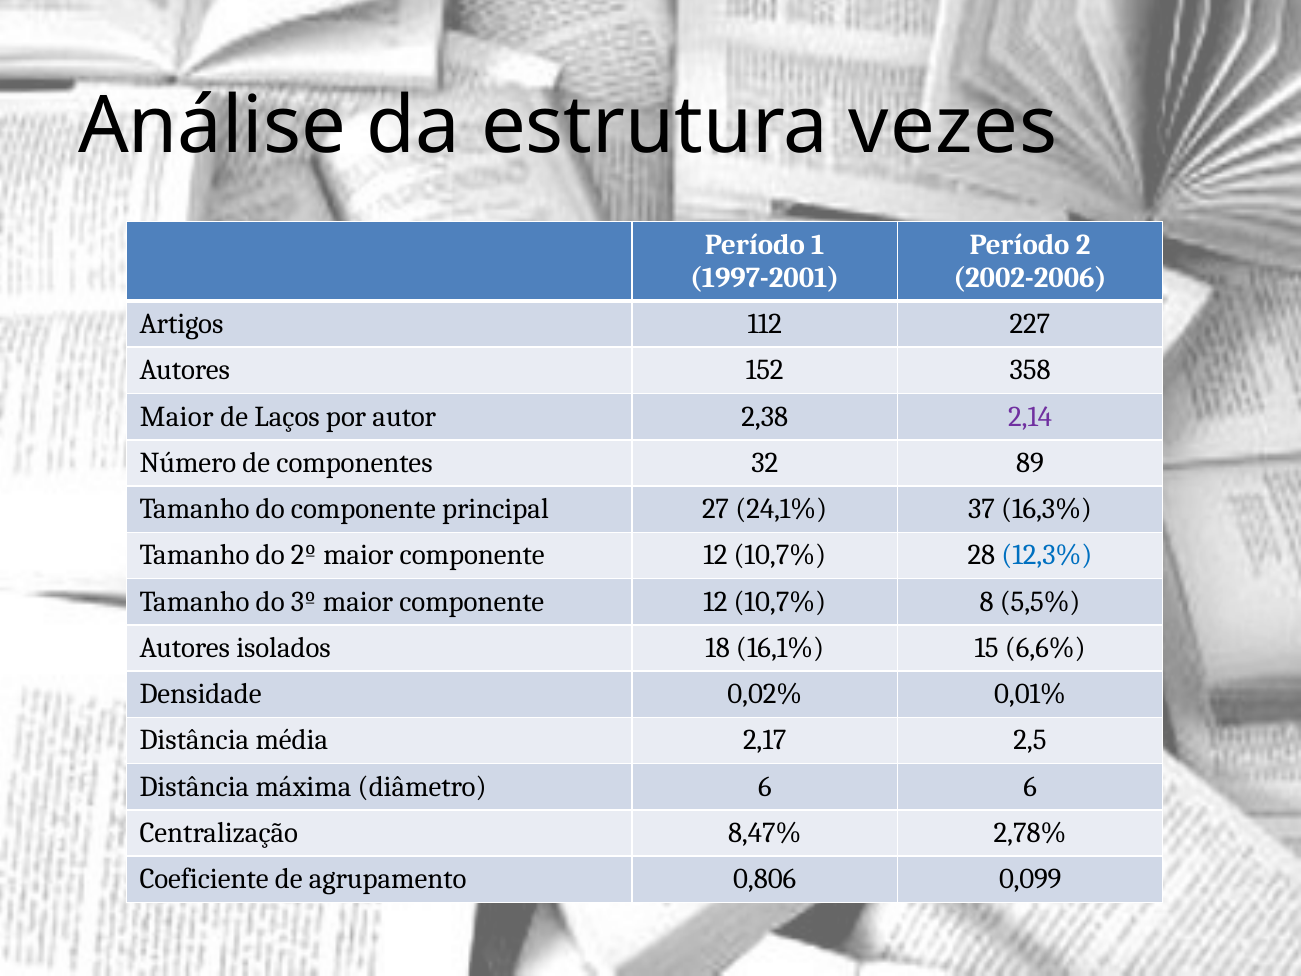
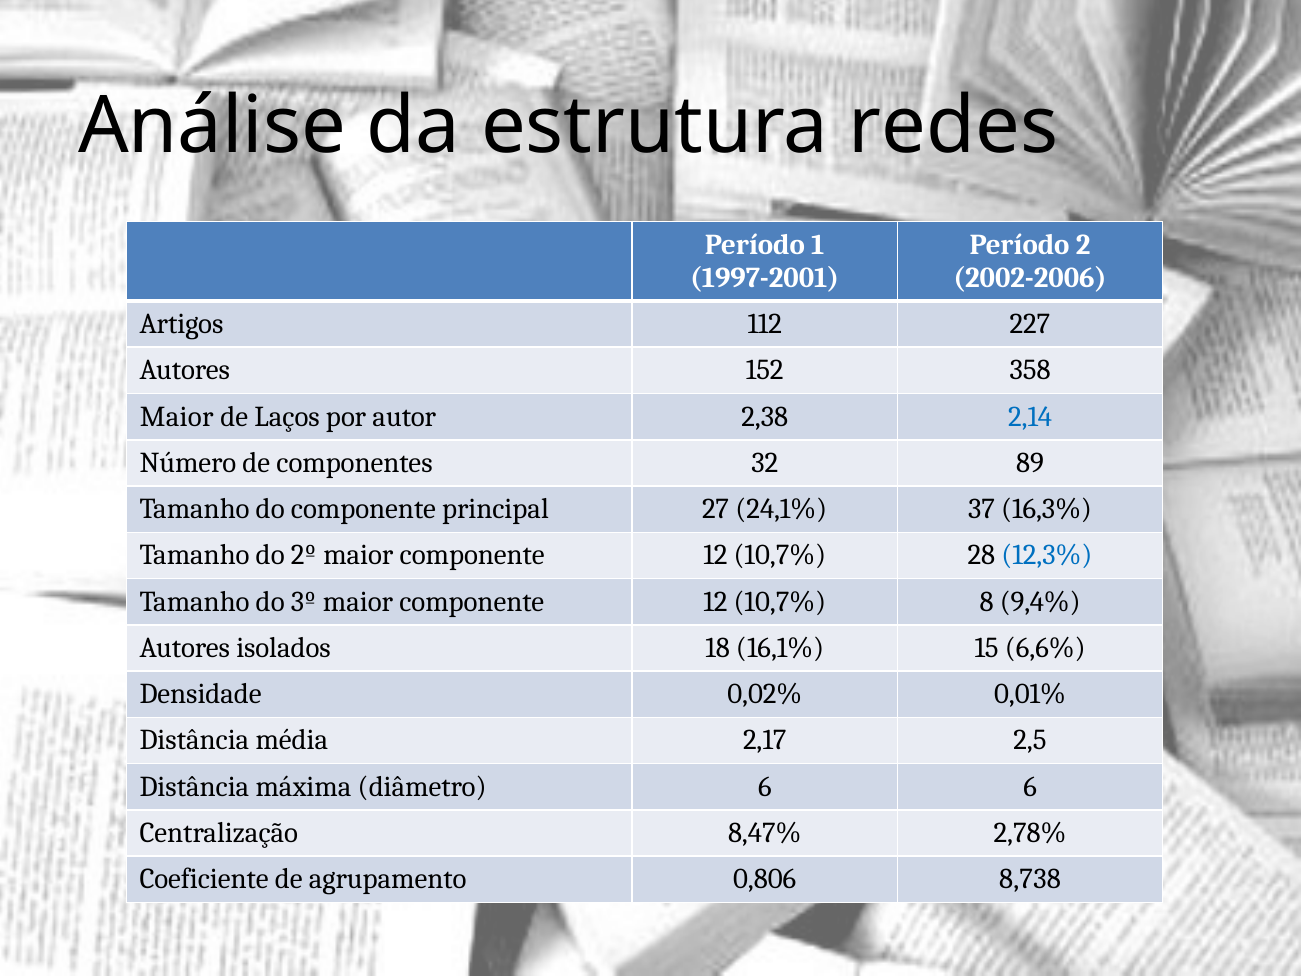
vezes: vezes -> redes
2,14 colour: purple -> blue
5,5%: 5,5% -> 9,4%
0,099: 0,099 -> 8,738
